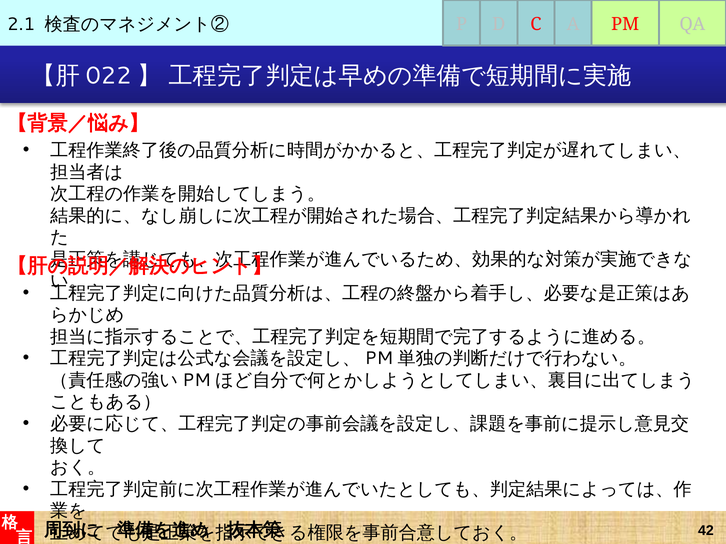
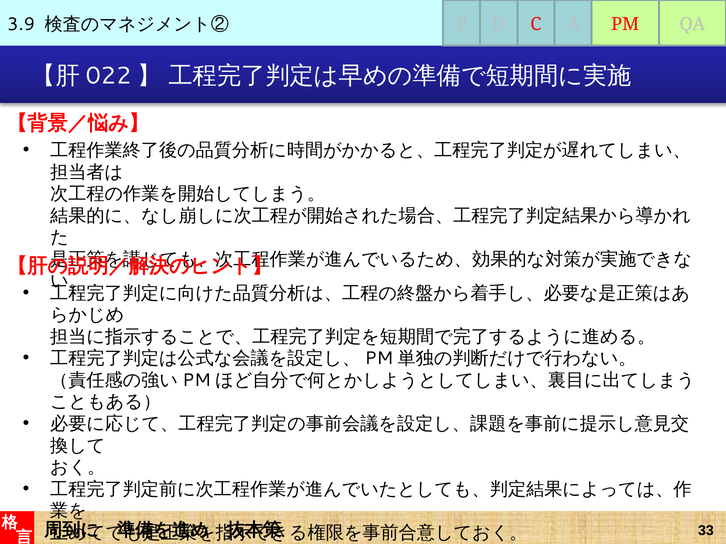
2.1: 2.1 -> 3.9
42: 42 -> 33
